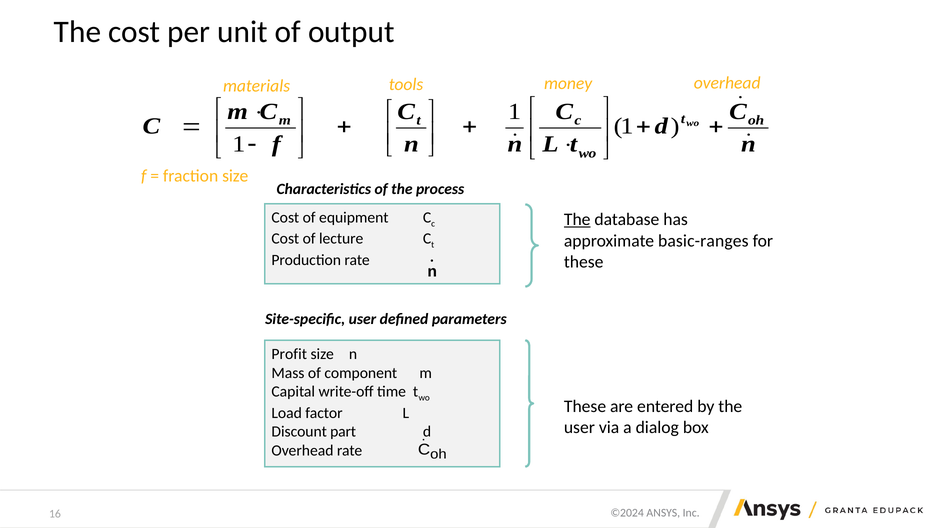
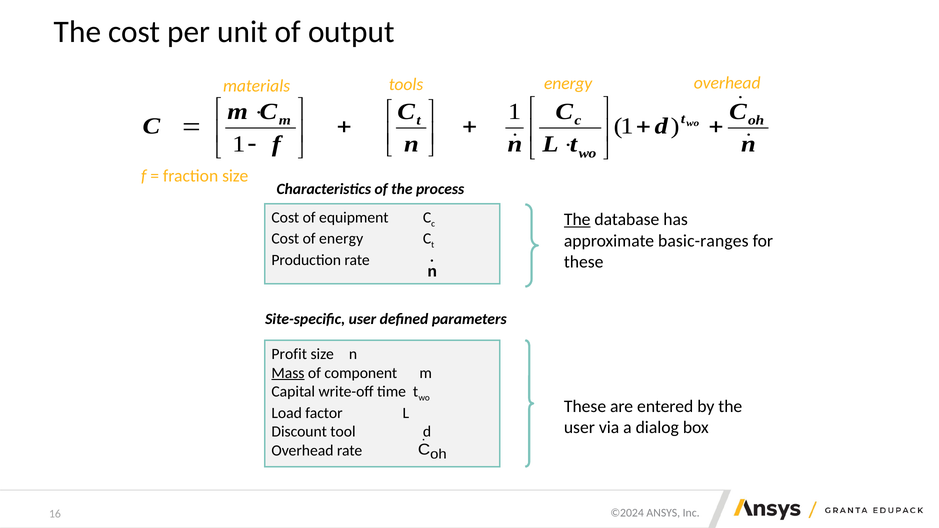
materials money: money -> energy
of lecture: lecture -> energy
Mass underline: none -> present
part: part -> tool
